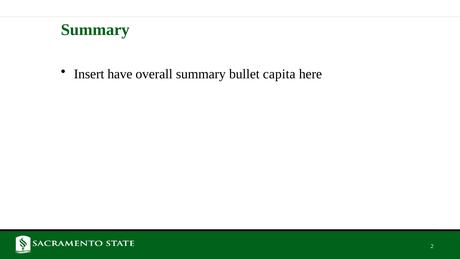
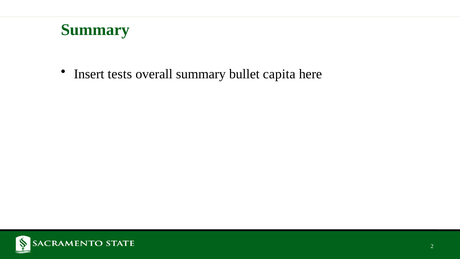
have: have -> tests
